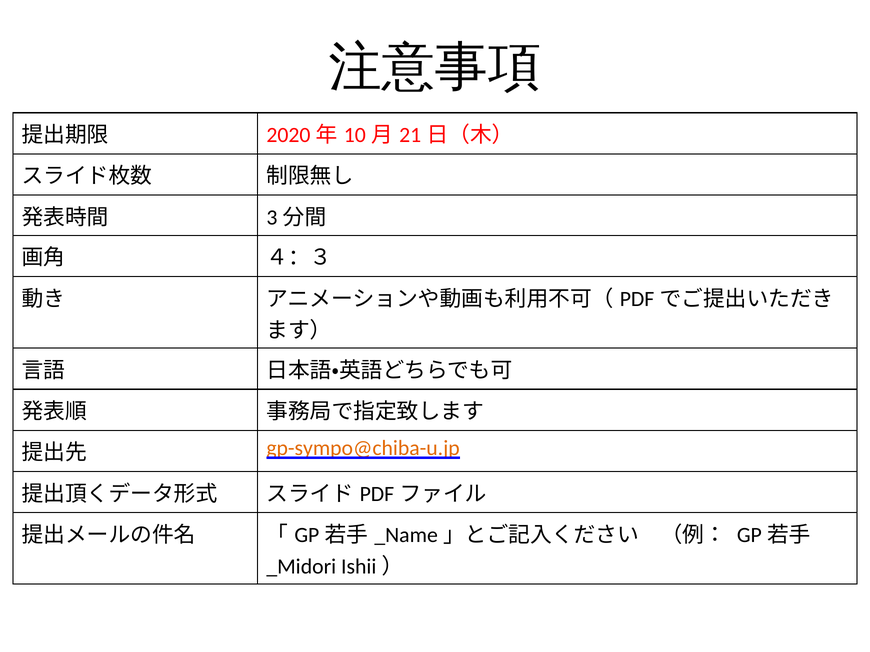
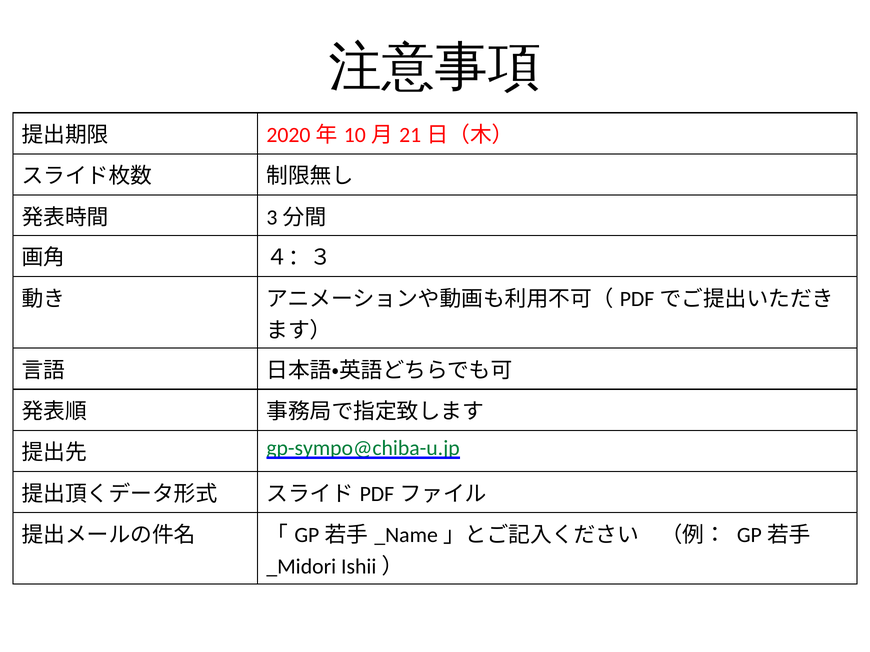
gp-sympo@chiba-u.jp colour: orange -> green
